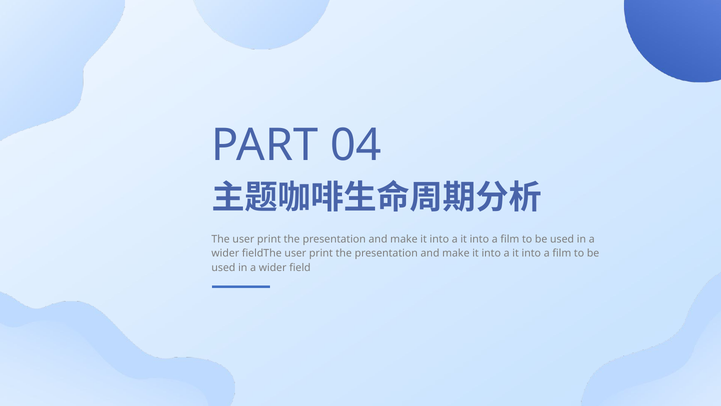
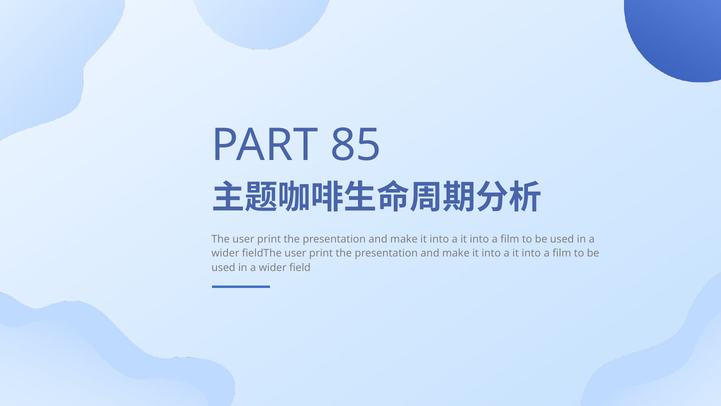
04: 04 -> 85
